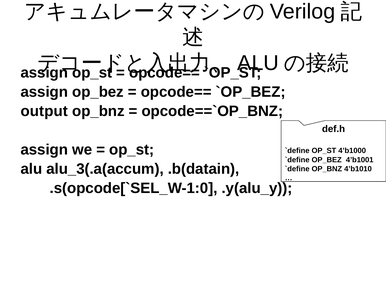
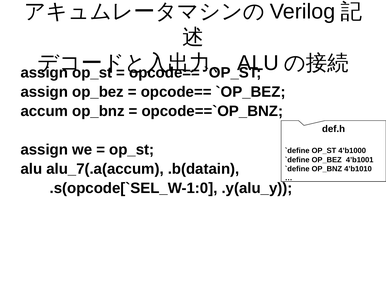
output: output -> accum
alu_3(.a(accum: alu_3(.a(accum -> alu_7(.a(accum
